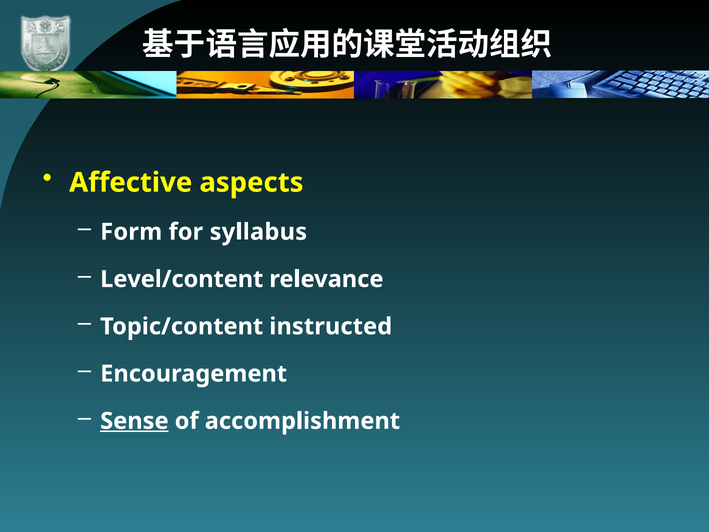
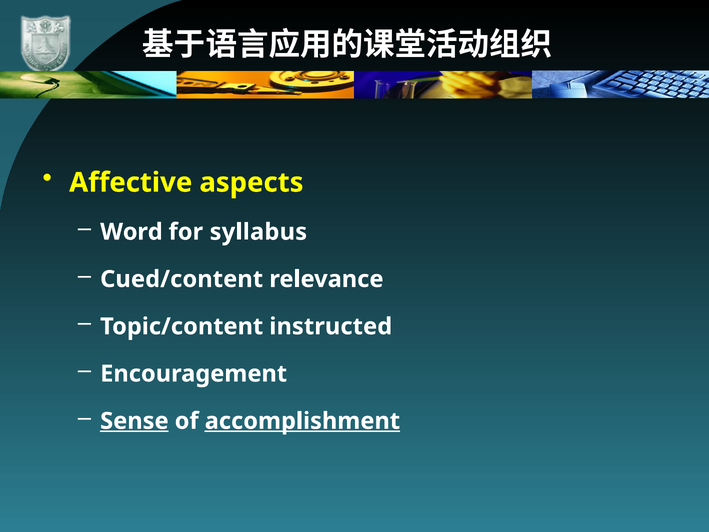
Form: Form -> Word
Level/content: Level/content -> Cued/content
accomplishment underline: none -> present
